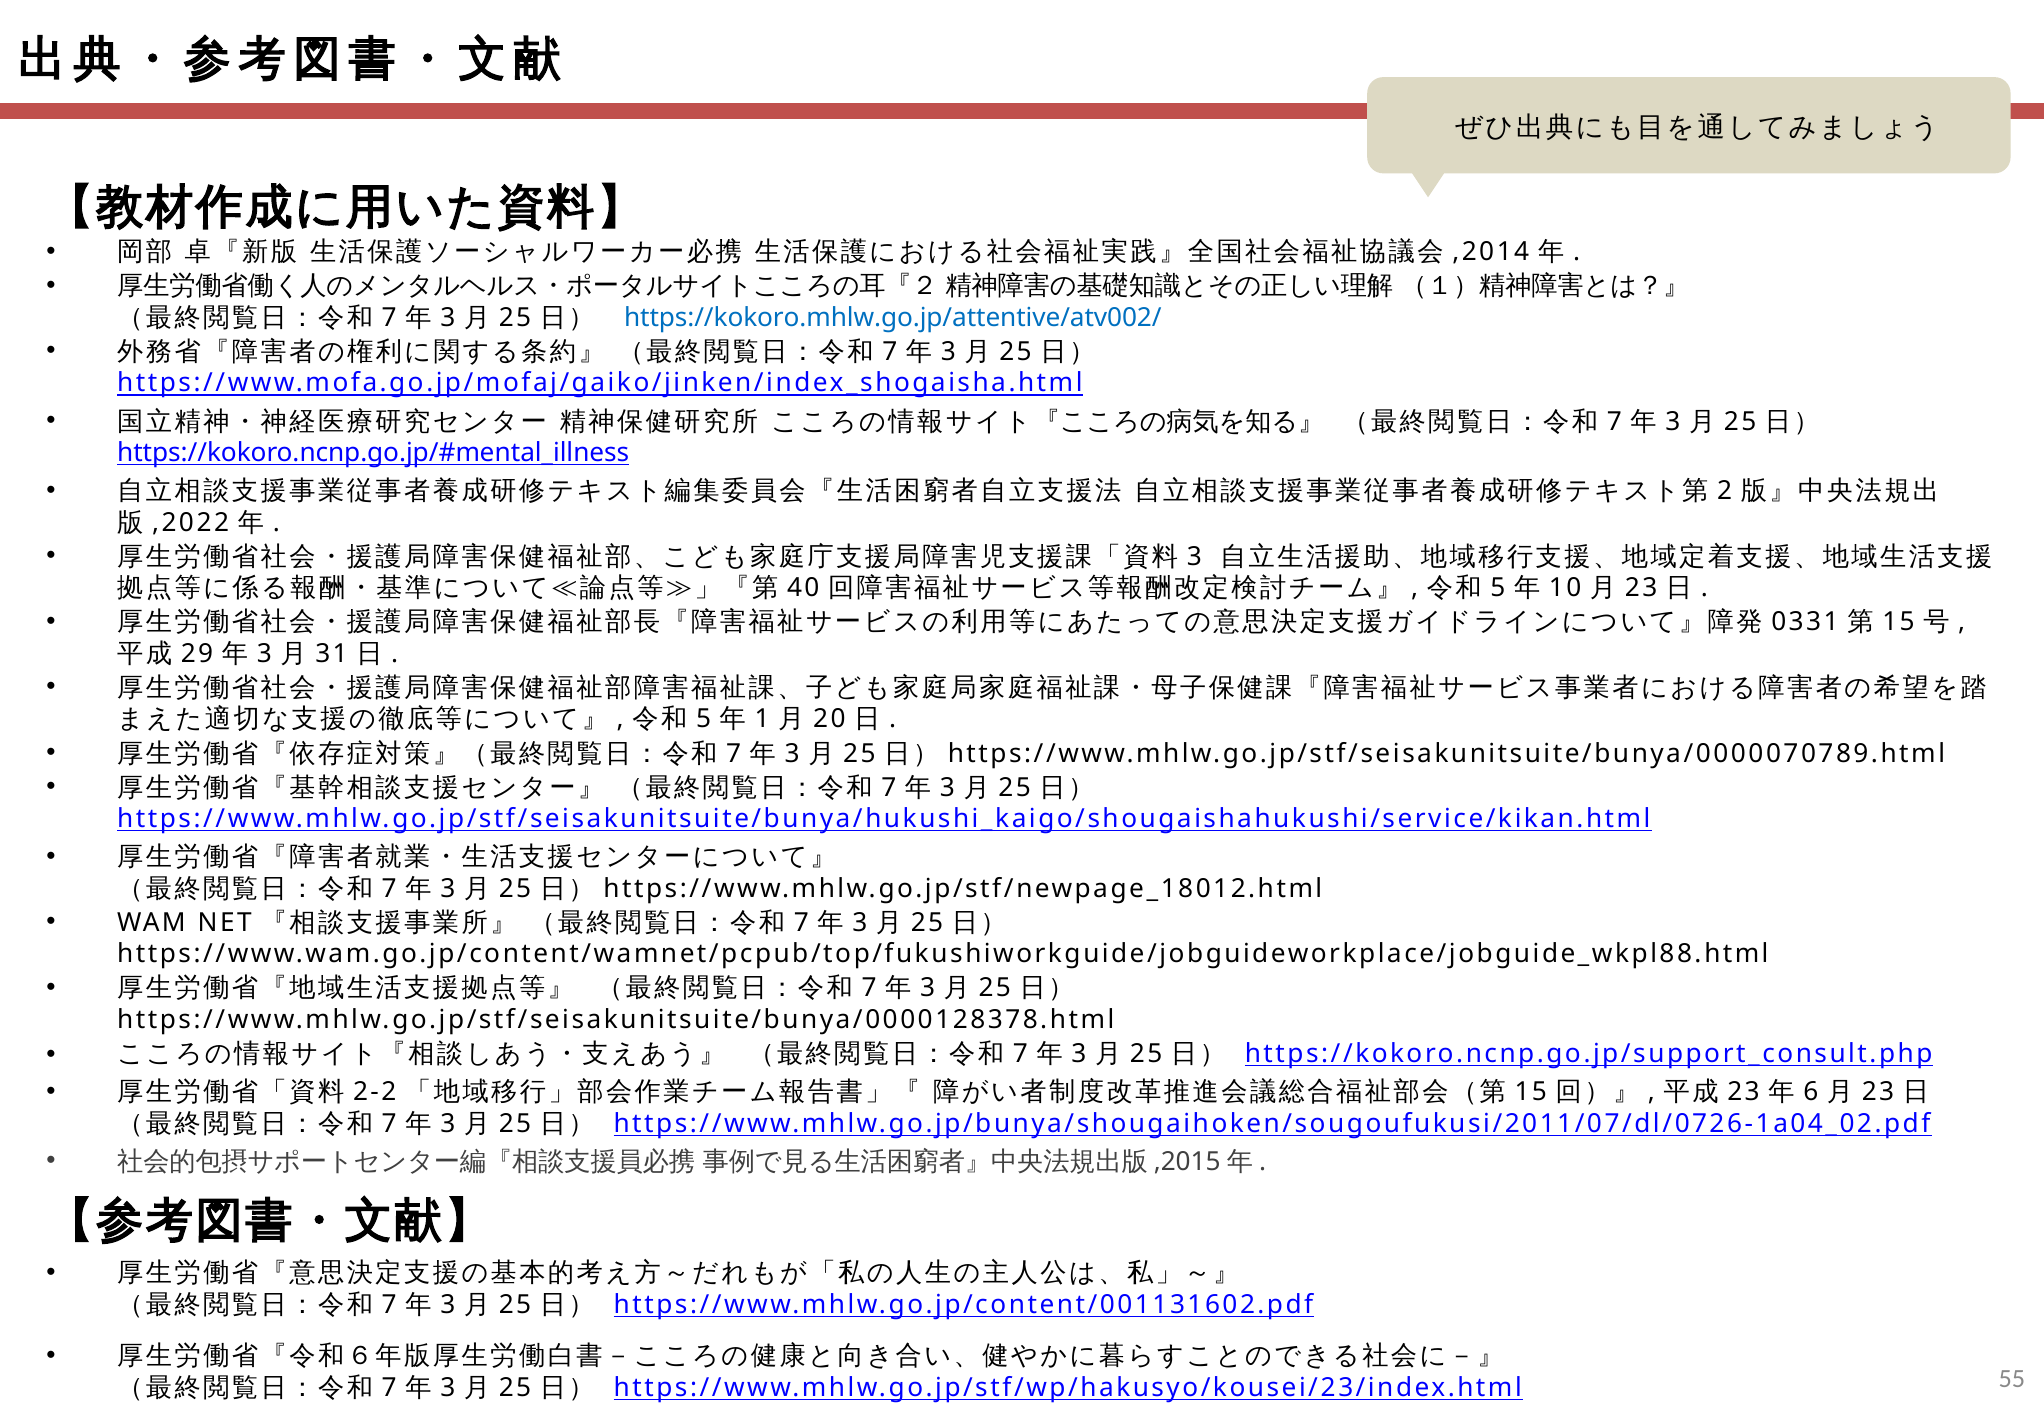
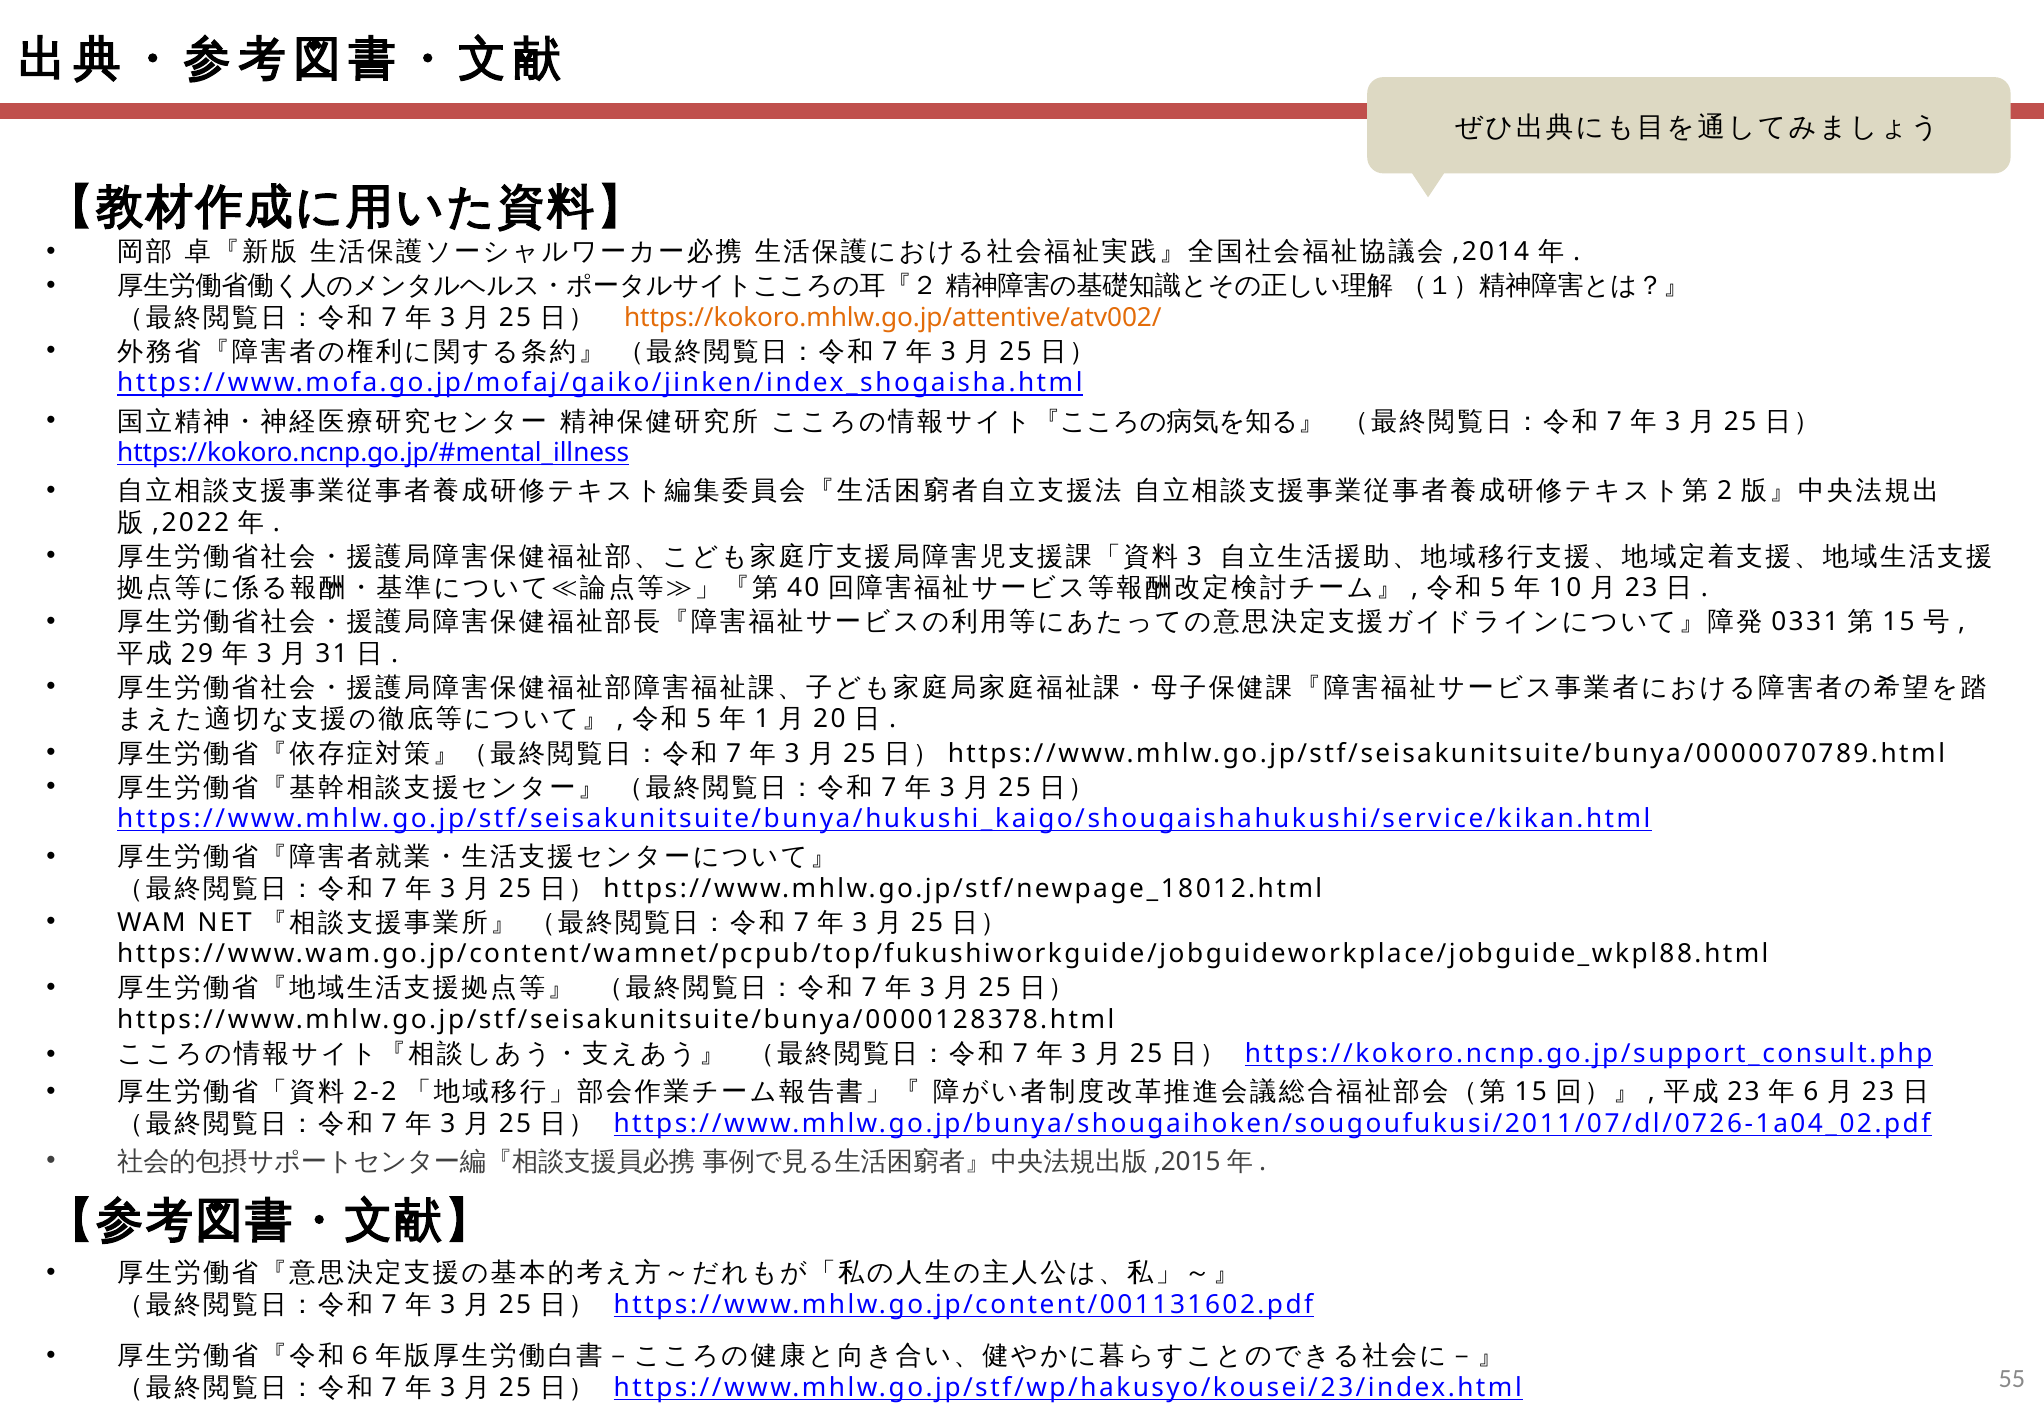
https://kokoro.mhlw.go.jp/attentive/atv002/ colour: blue -> orange
